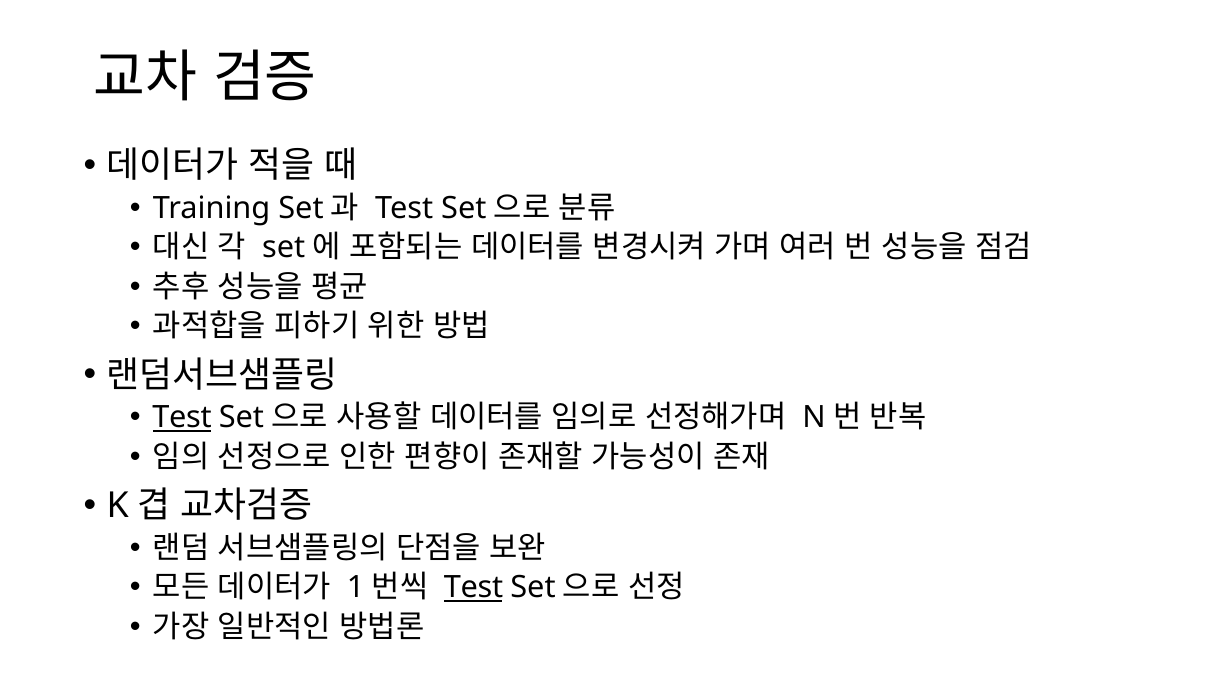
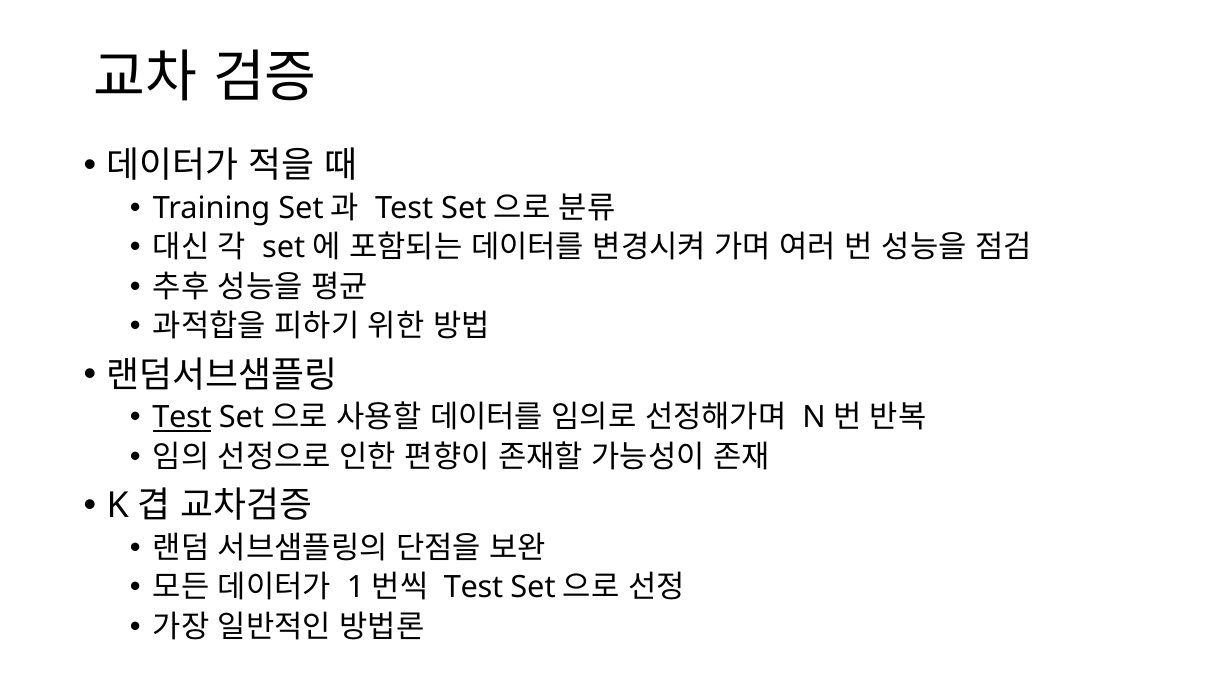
Test at (474, 588) underline: present -> none
